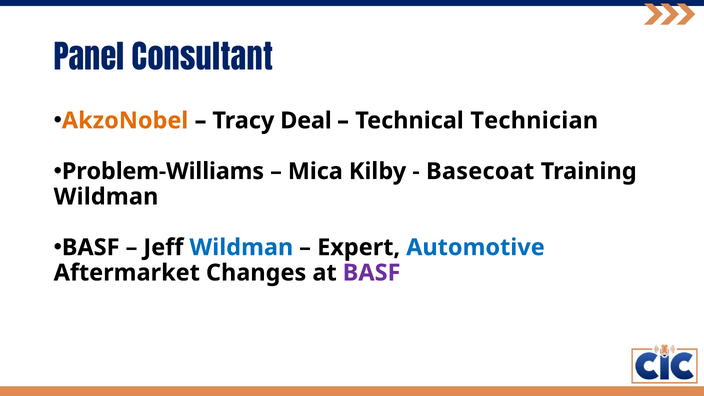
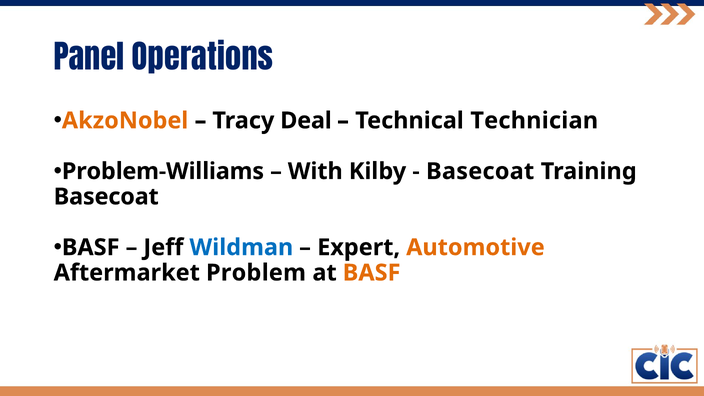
Consultant: Consultant -> Operations
Mica: Mica -> With
Wildman at (106, 197): Wildman -> Basecoat
Automotive colour: blue -> orange
Changes: Changes -> Problem
BASF at (372, 273) colour: purple -> orange
